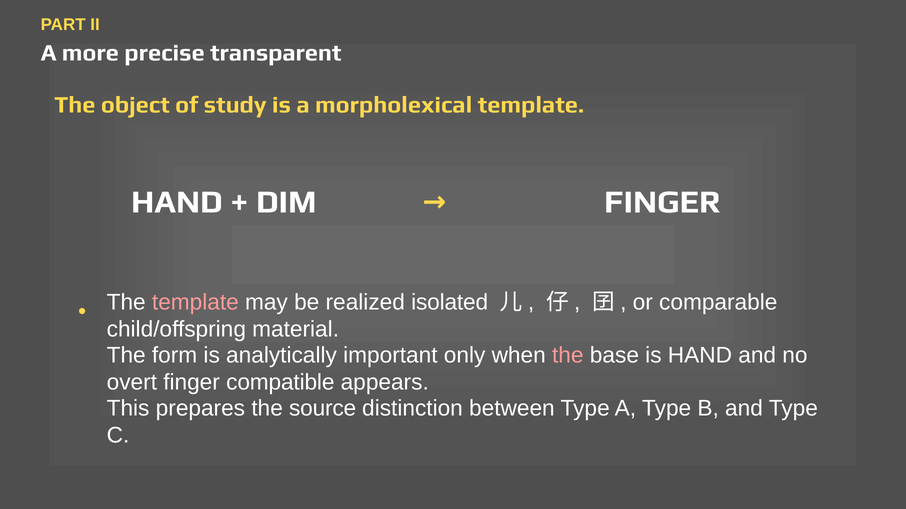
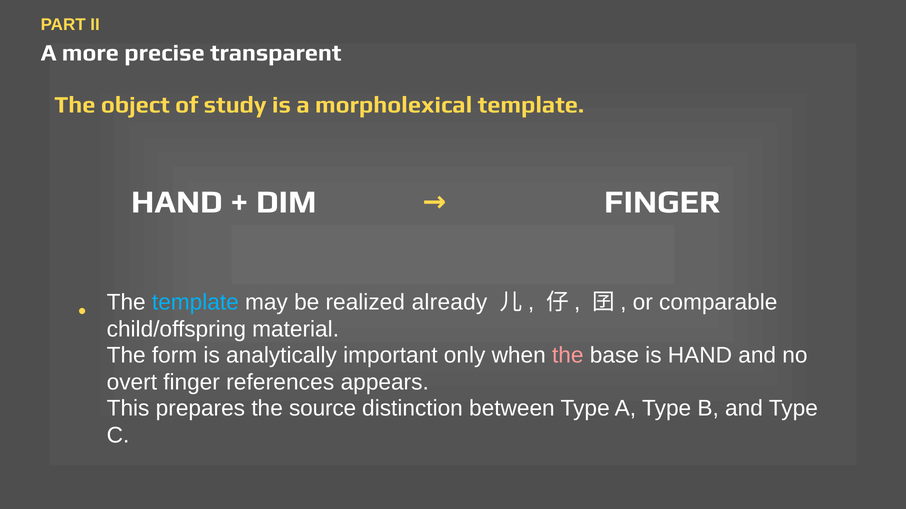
template at (195, 303) colour: pink -> light blue
isolated: isolated -> already
compatible: compatible -> references
